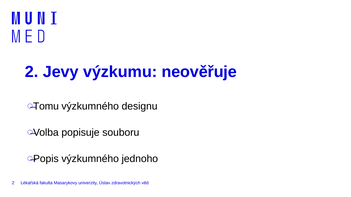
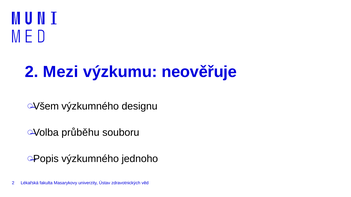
Jevy: Jevy -> Mezi
Tomu: Tomu -> Všem
popisuje: popisuje -> průběhu
